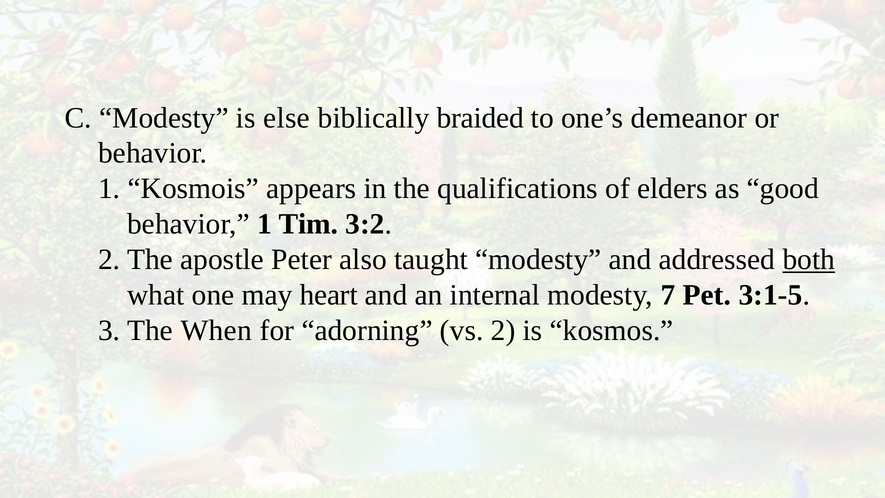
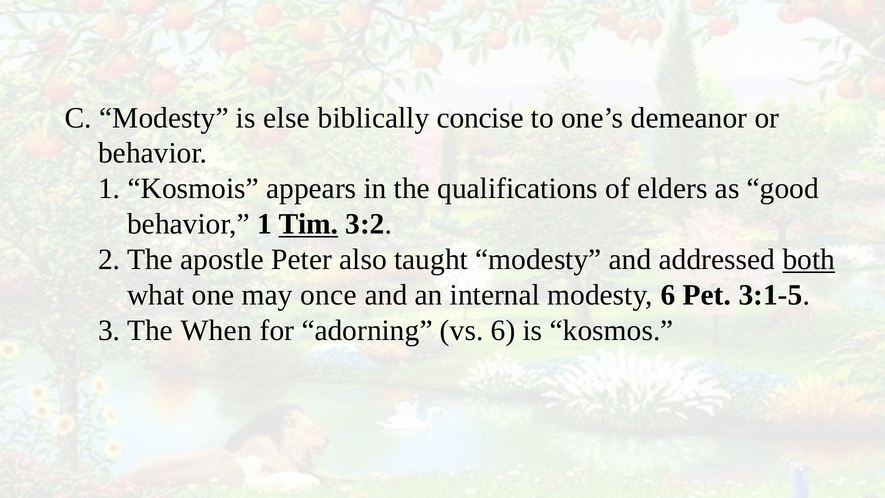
braided: braided -> concise
Tim underline: none -> present
heart: heart -> once
modesty 7: 7 -> 6
vs 2: 2 -> 6
